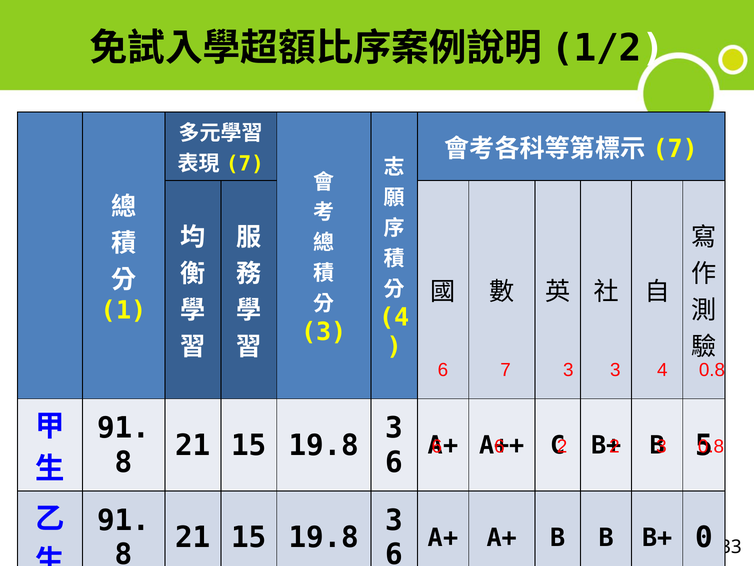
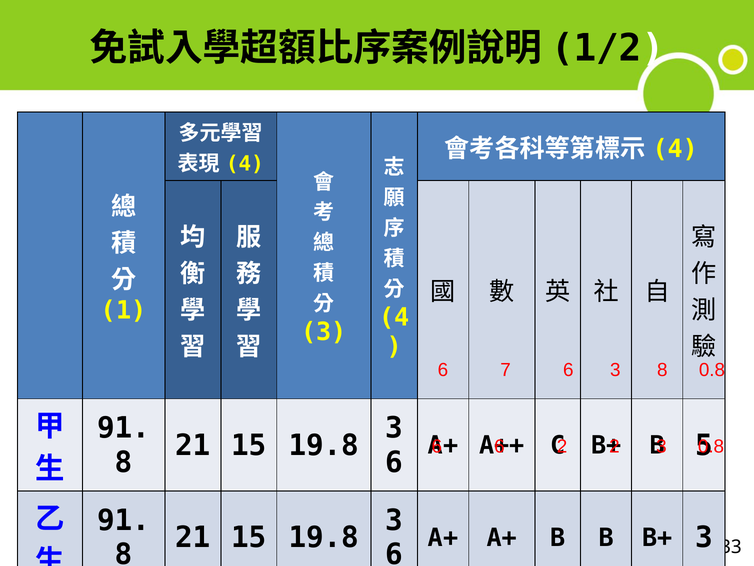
7 at (675, 149): 7 -> 4
7 at (245, 164): 7 -> 4
7 3: 3 -> 6
3 4: 4 -> 8
B+ 0: 0 -> 3
